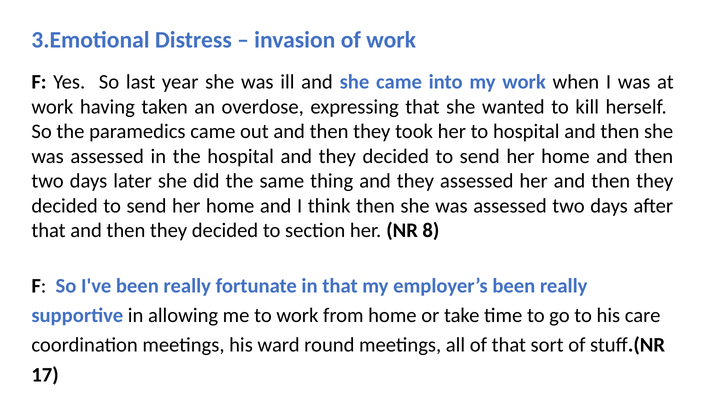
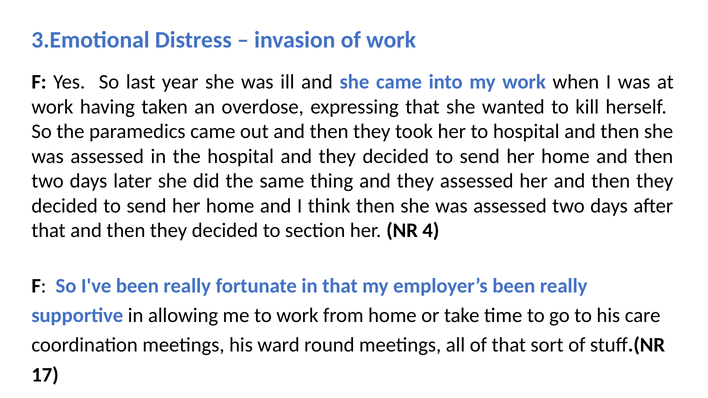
8: 8 -> 4
